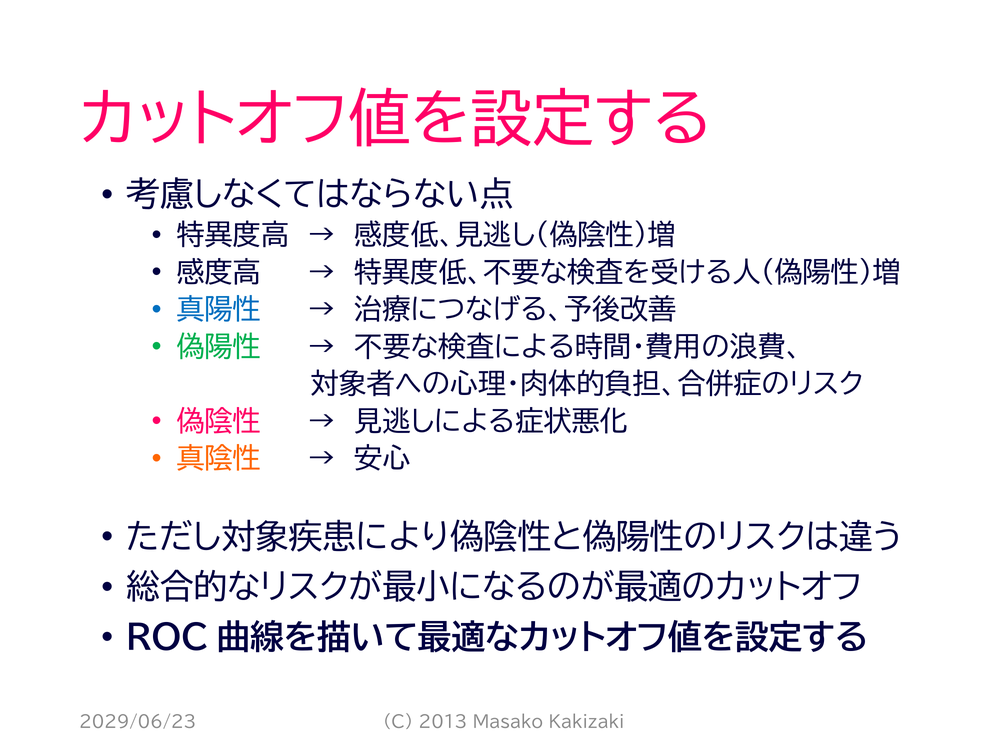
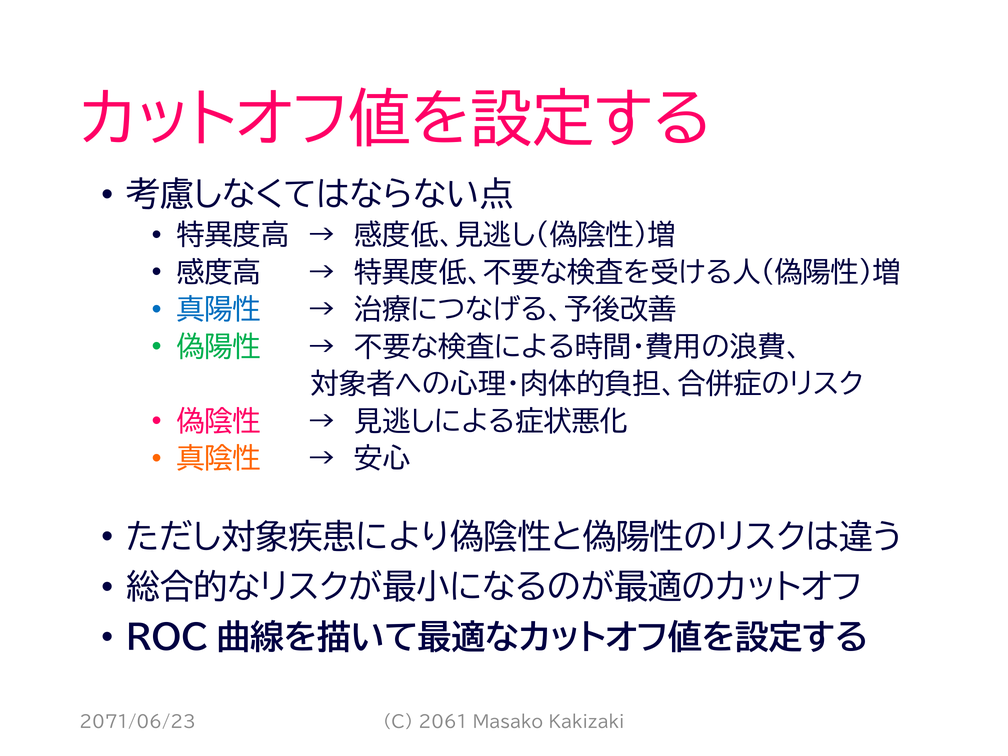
2029/06/23: 2029/06/23 -> 2071/06/23
2013: 2013 -> 2061
